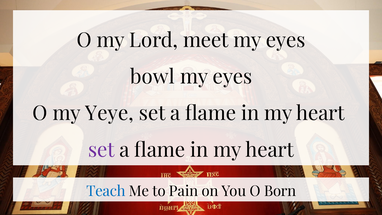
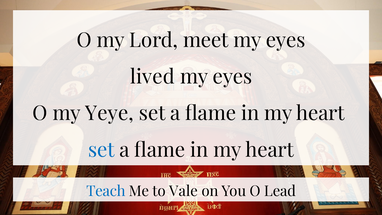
bowl: bowl -> lived
set at (101, 150) colour: purple -> blue
Pain: Pain -> Vale
Born: Born -> Lead
